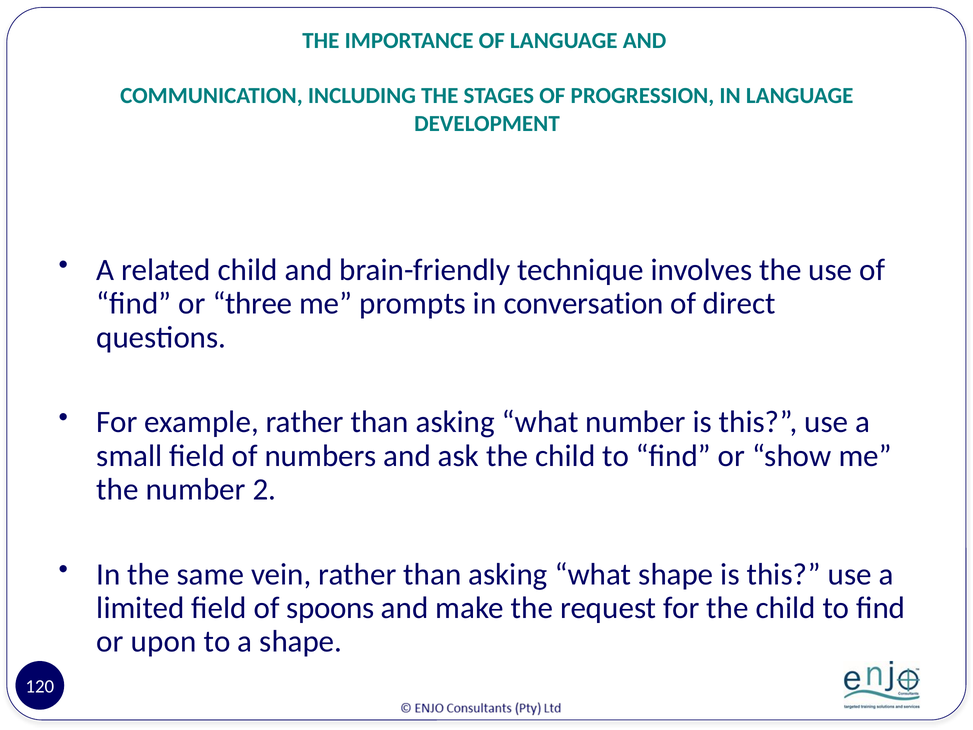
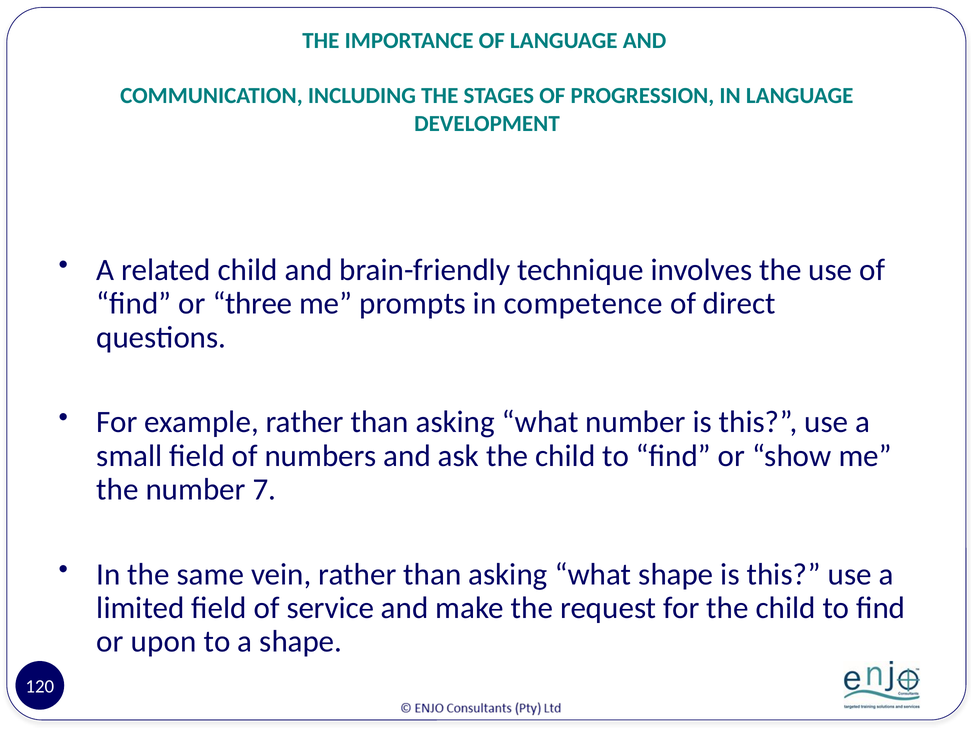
conversation: conversation -> competence
2: 2 -> 7
spoons: spoons -> service
